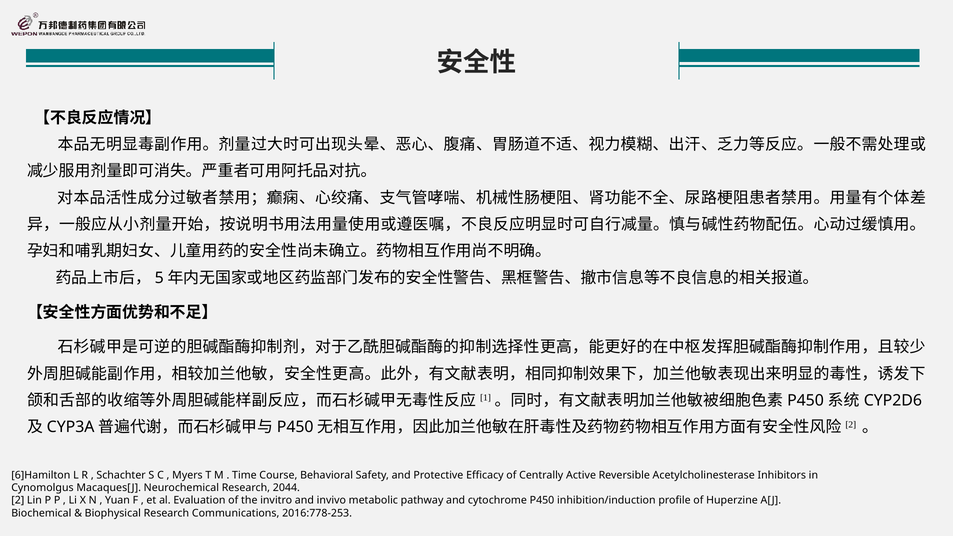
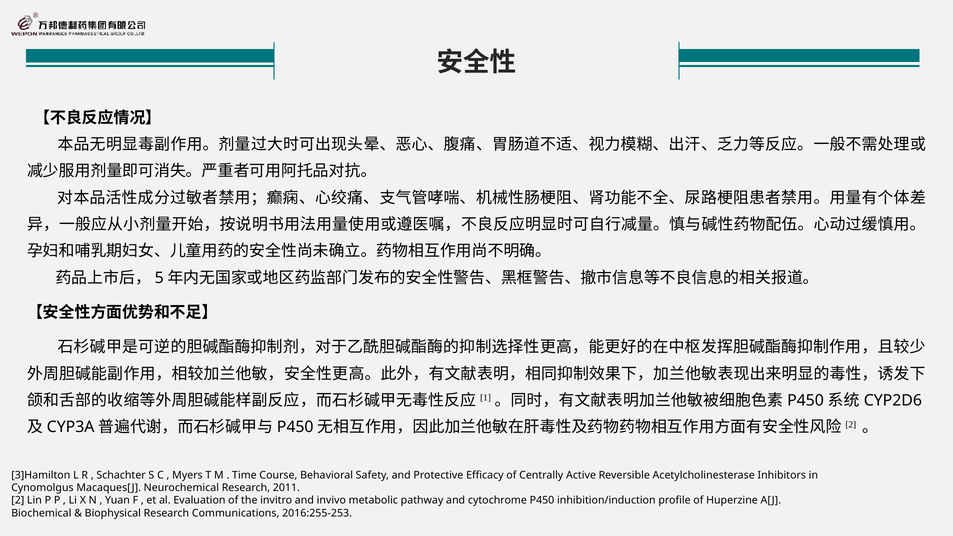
6]Hamilton: 6]Hamilton -> 3]Hamilton
2044: 2044 -> 2011
2016:778-253: 2016:778-253 -> 2016:255-253
